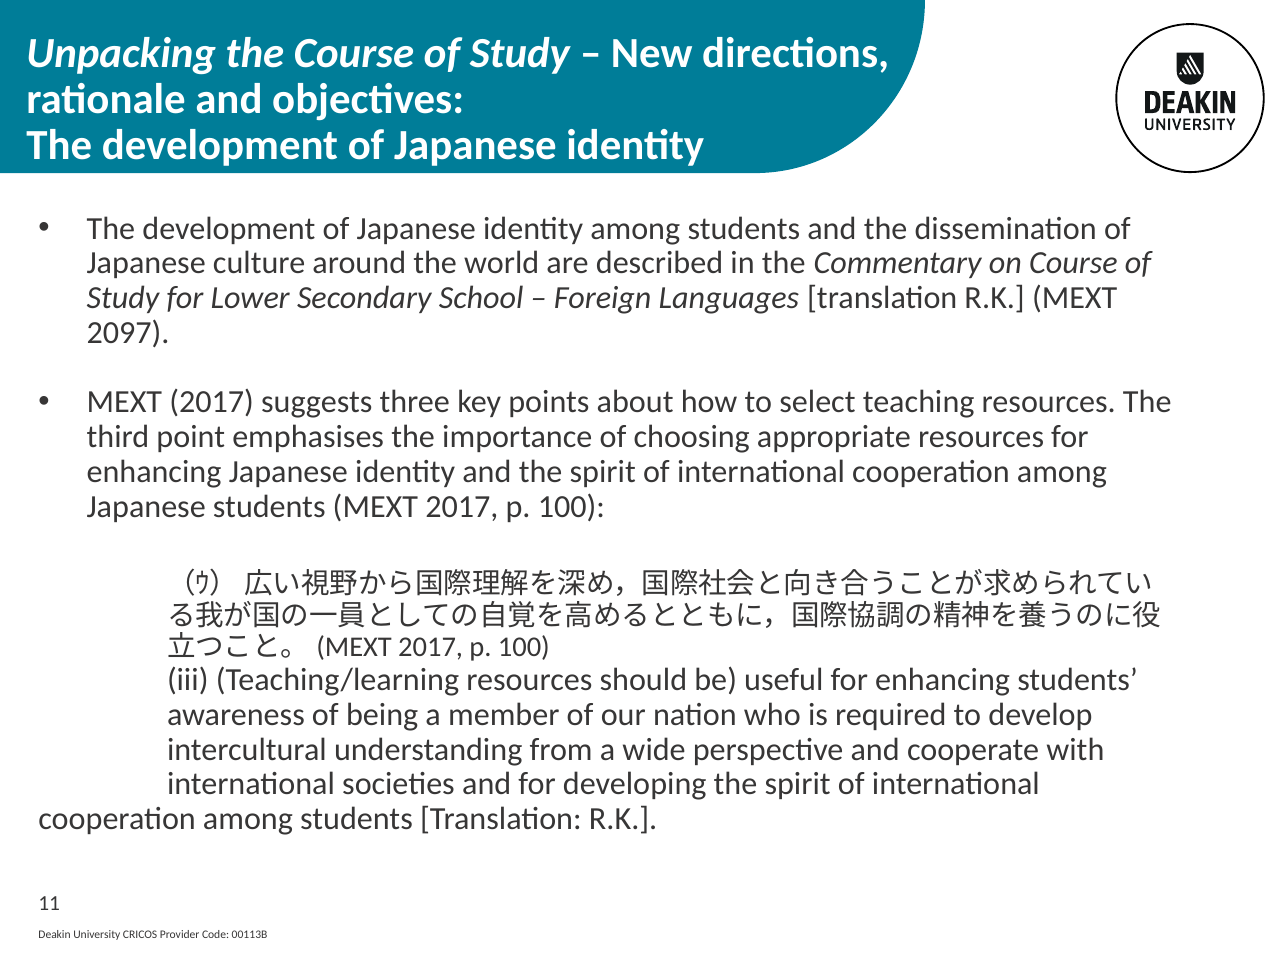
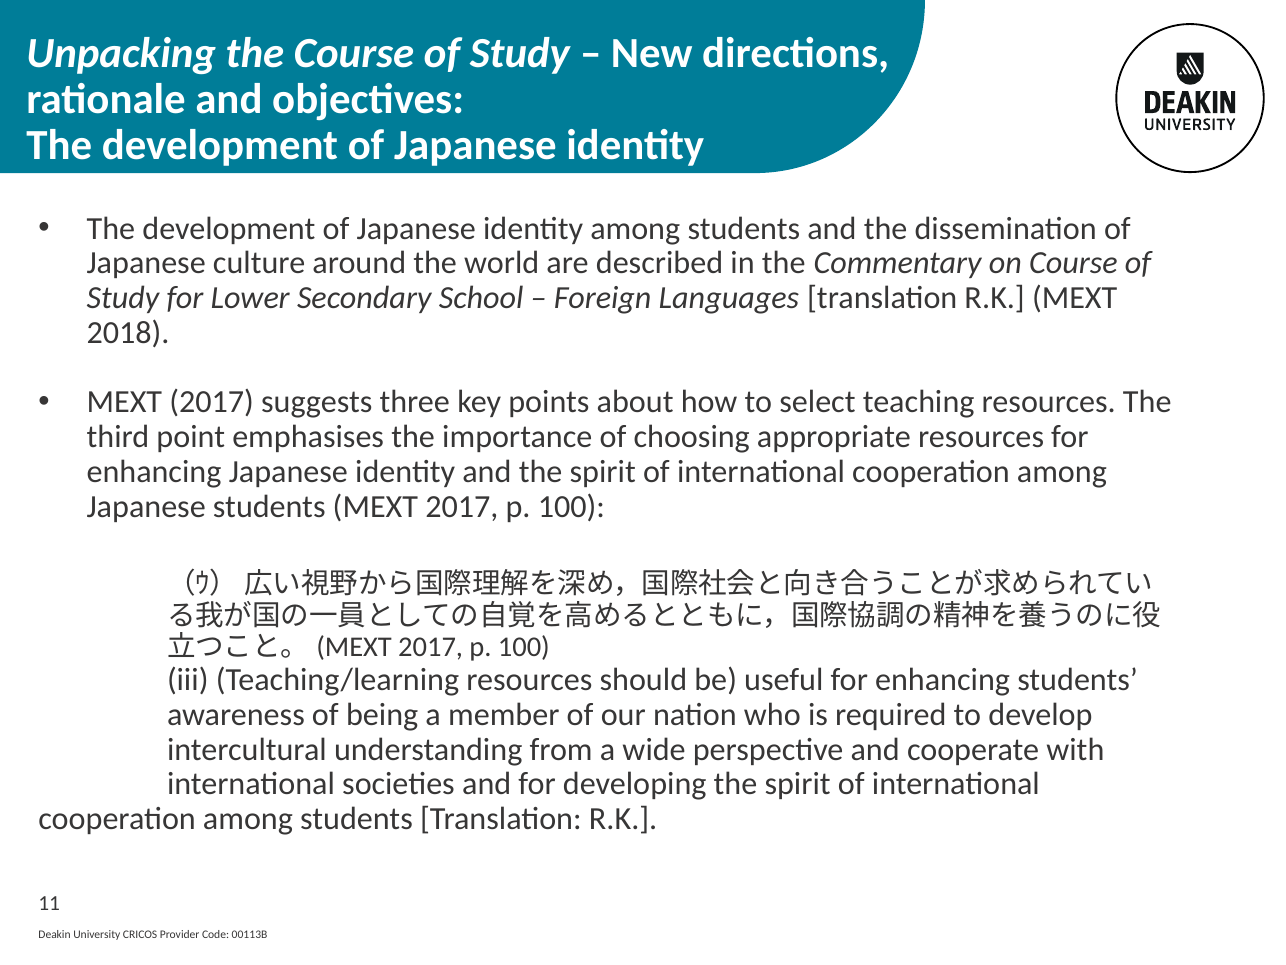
2097: 2097 -> 2018
